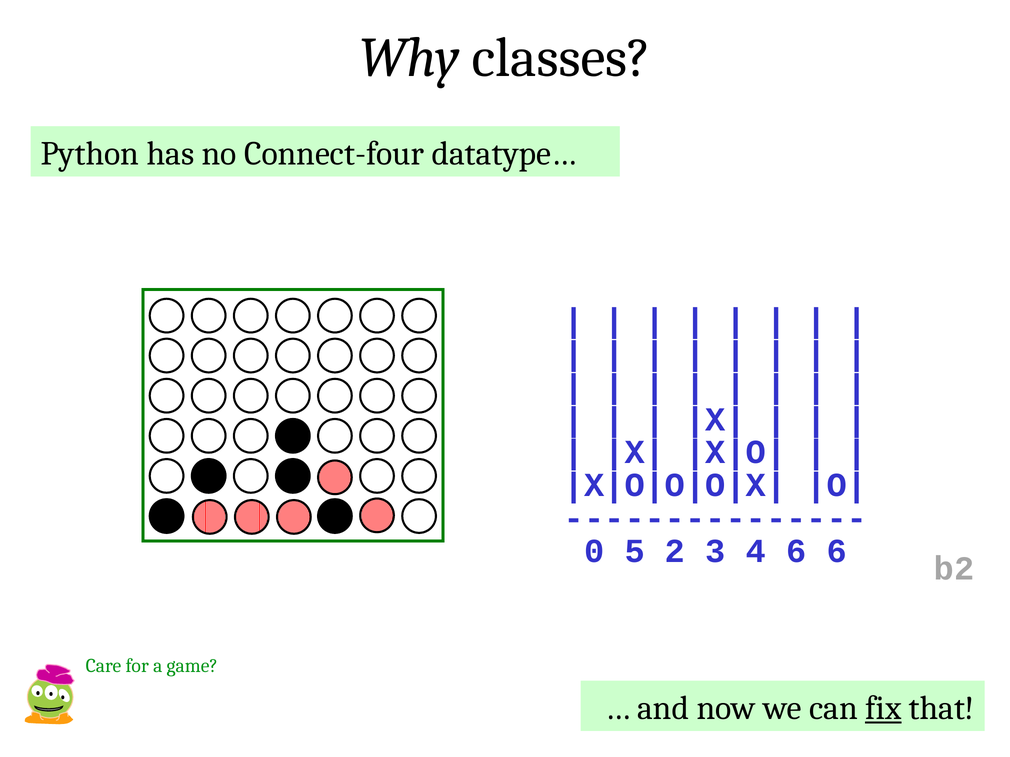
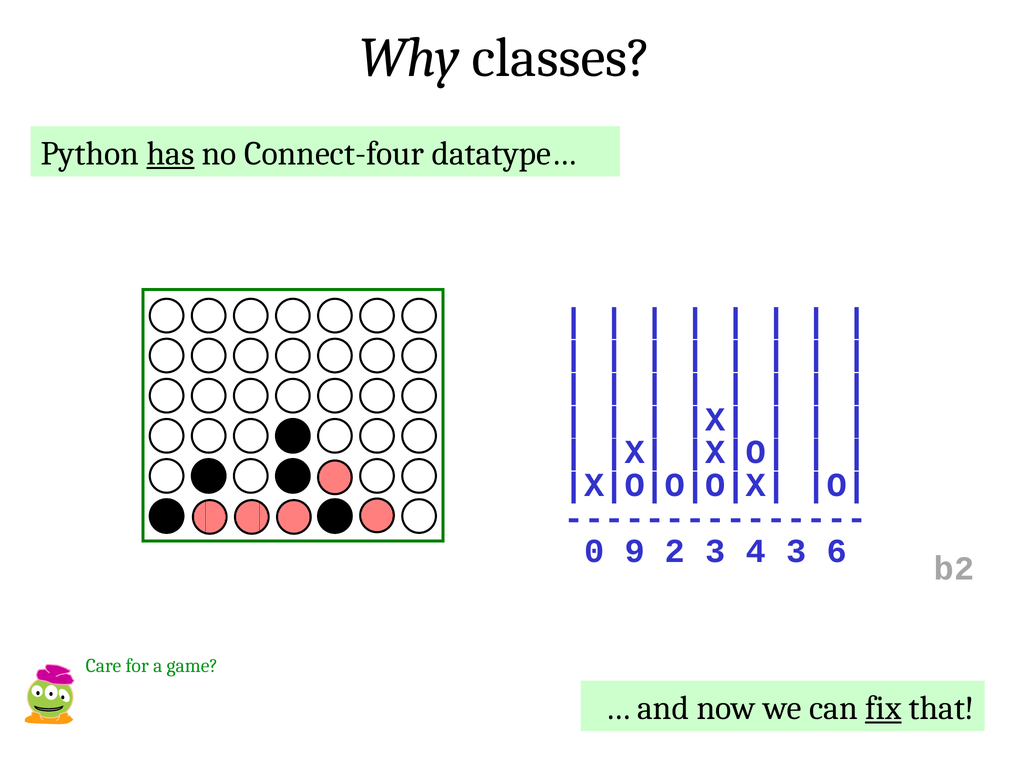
has underline: none -> present
5: 5 -> 9
4 6: 6 -> 3
